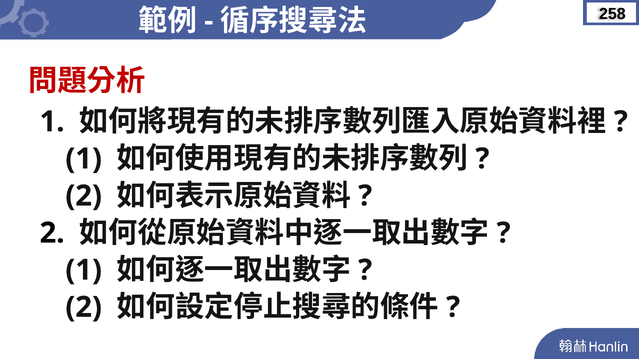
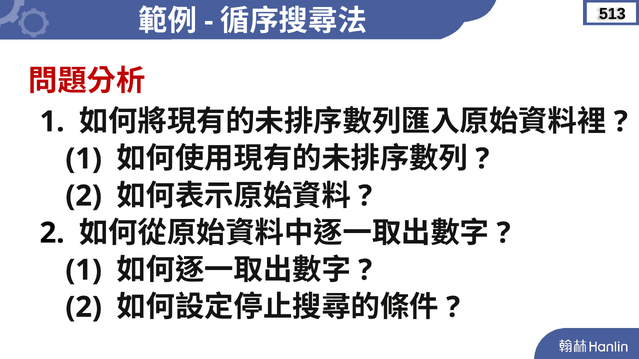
258: 258 -> 513
